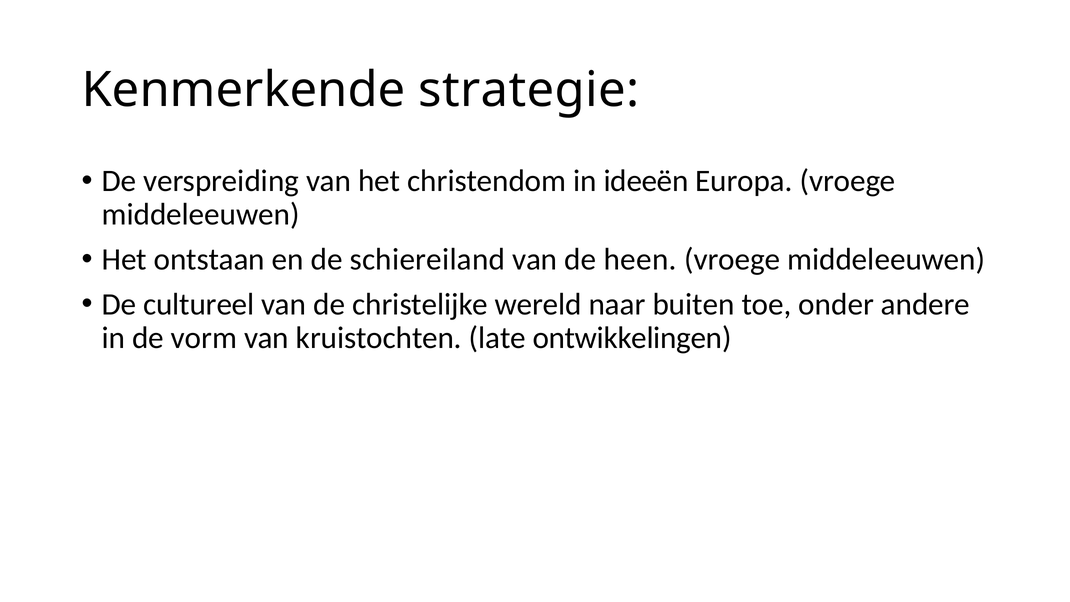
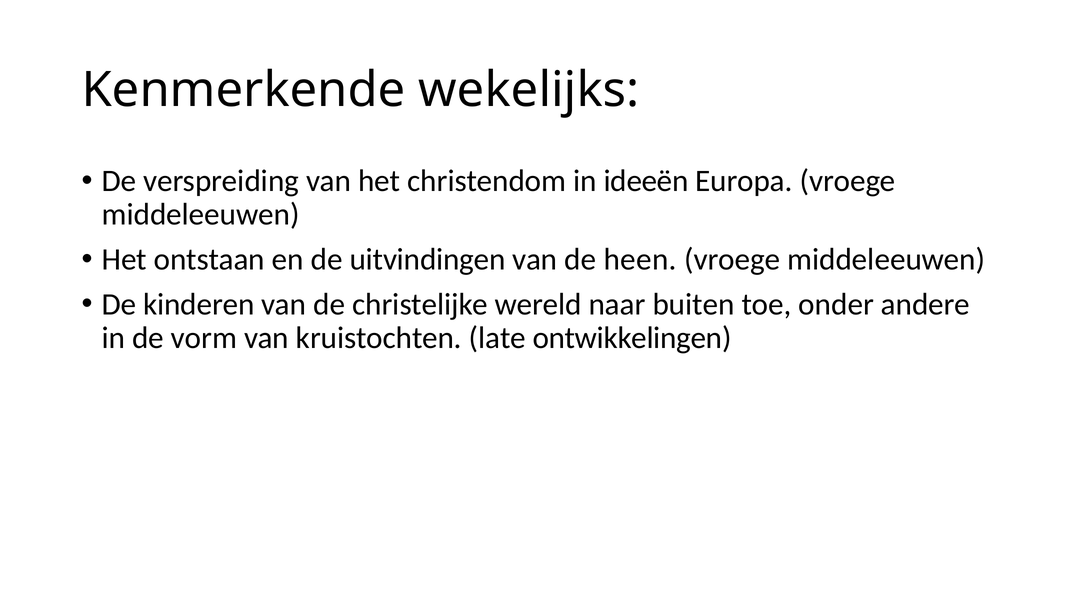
strategie: strategie -> wekelijks
schiereiland: schiereiland -> uitvindingen
cultureel: cultureel -> kinderen
